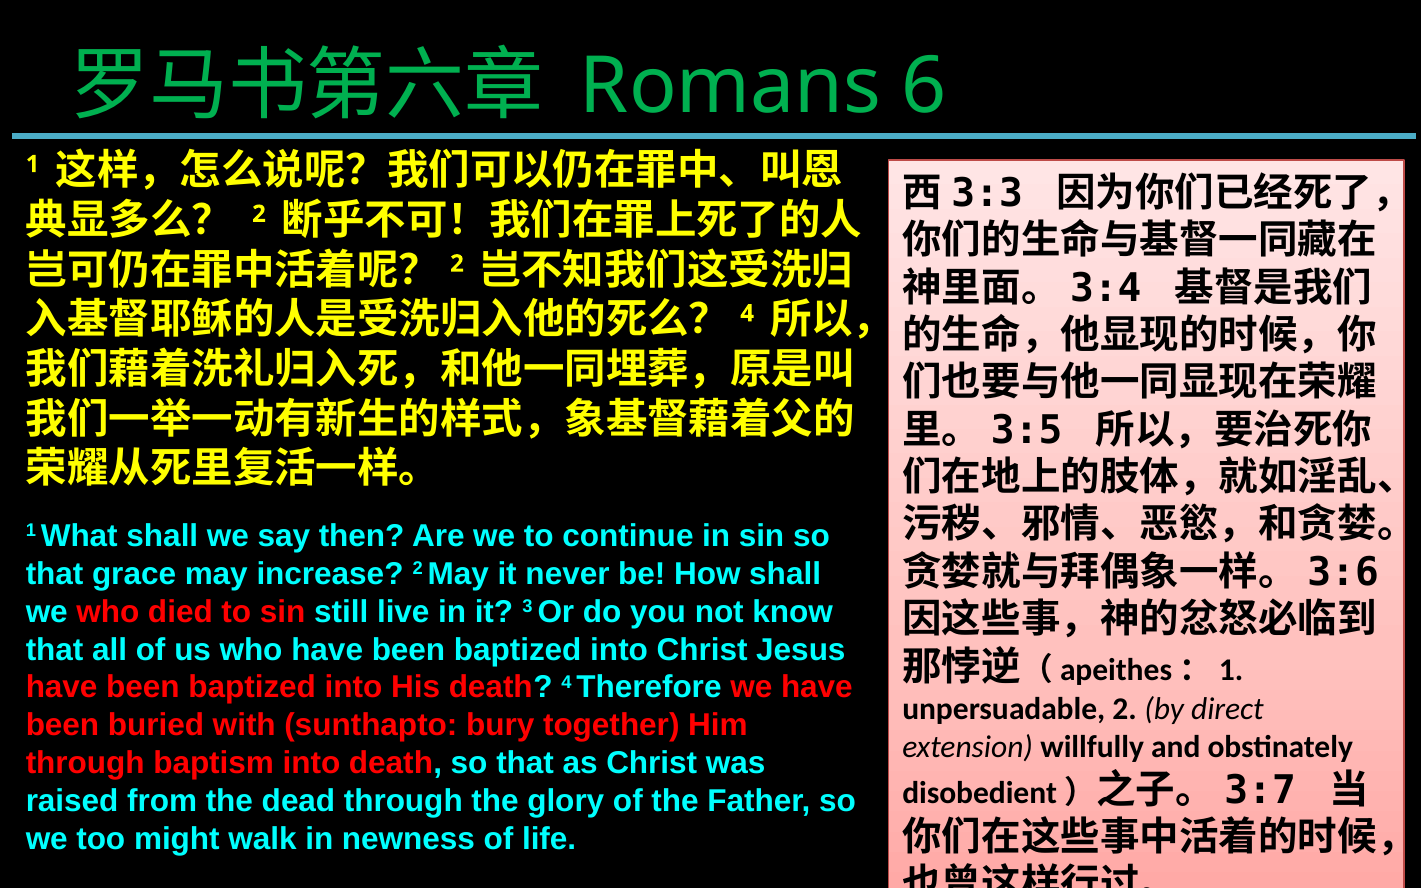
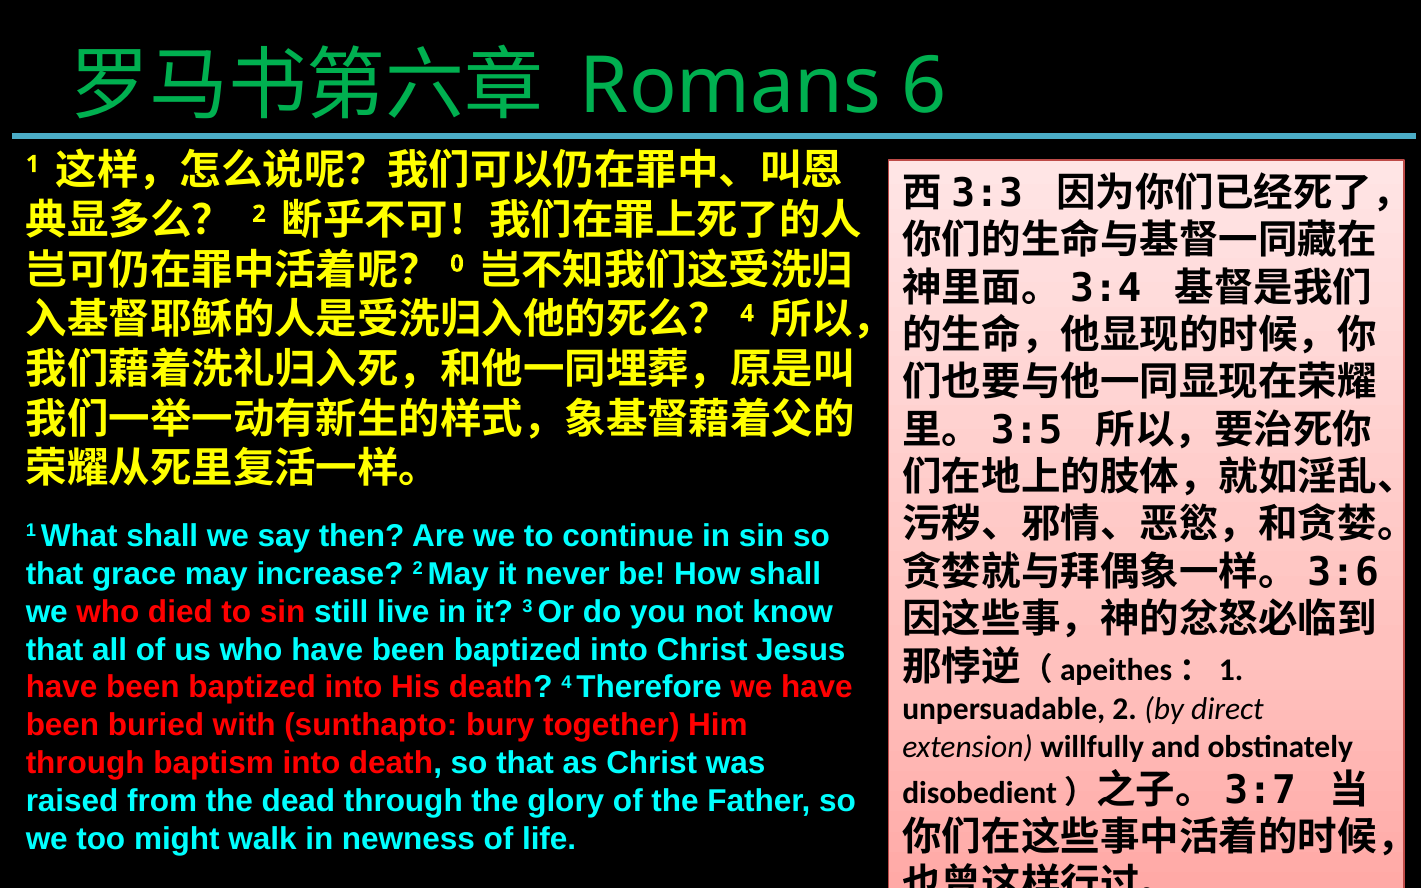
2 at (457, 264): 2 -> 0
